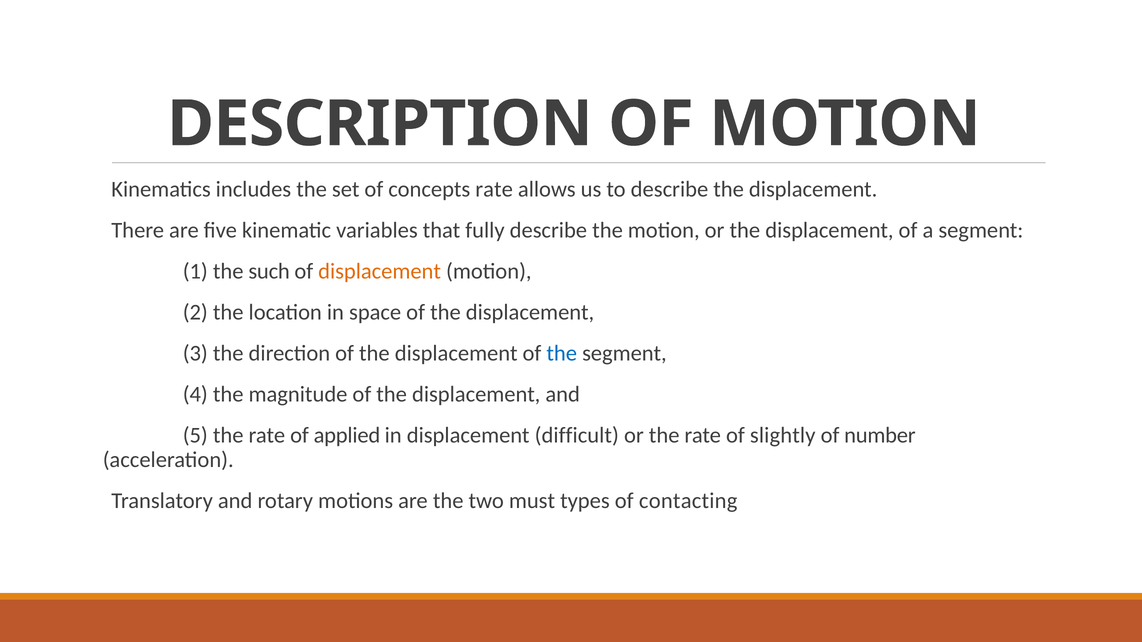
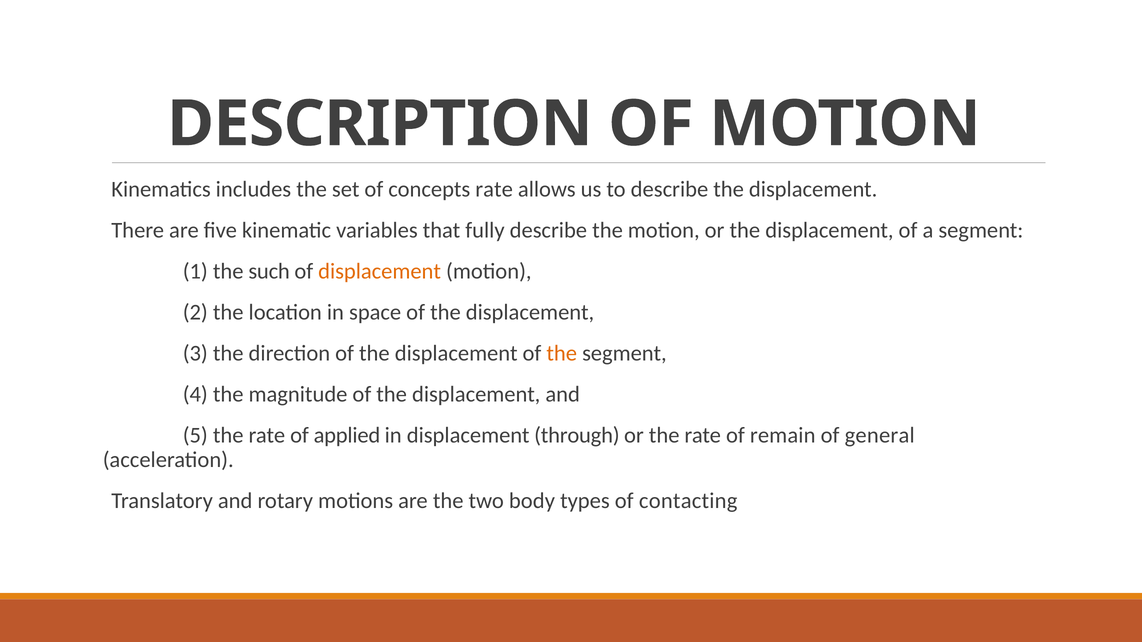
the at (562, 354) colour: blue -> orange
difficult: difficult -> through
slightly: slightly -> remain
number: number -> general
must: must -> body
